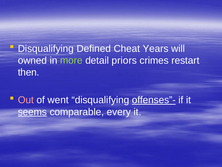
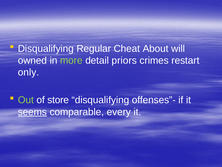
Defined: Defined -> Regular
Years: Years -> About
then: then -> only
Out colour: pink -> light green
went: went -> store
offenses”- underline: present -> none
